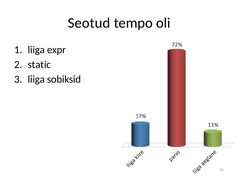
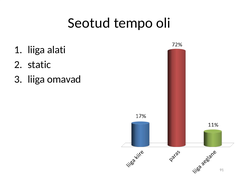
expr: expr -> alati
sobiksid: sobiksid -> omavad
